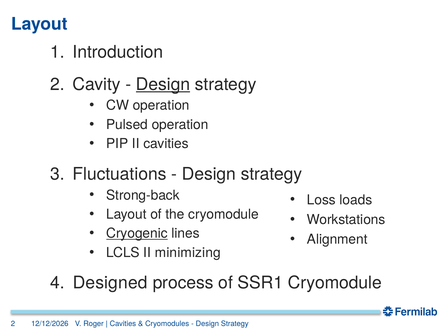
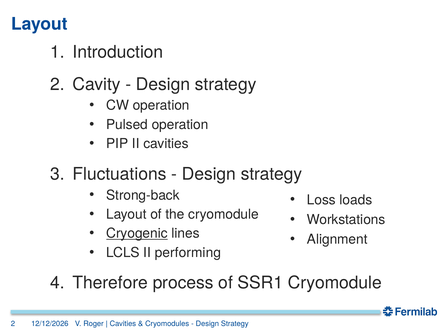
Design at (163, 84) underline: present -> none
minimizing: minimizing -> performing
Designed: Designed -> Therefore
